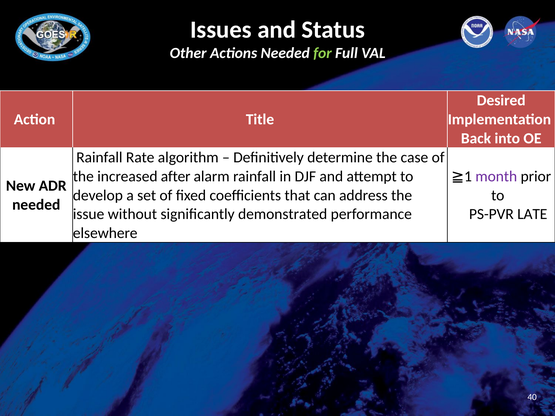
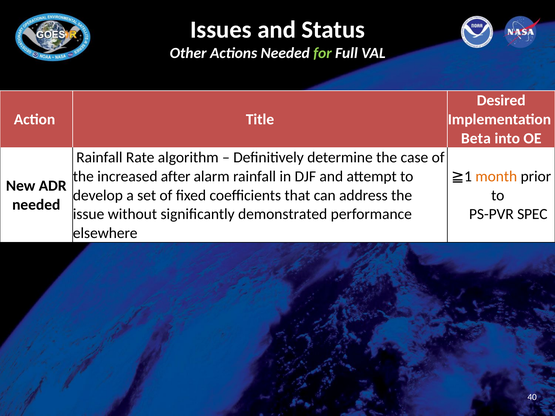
Back: Back -> Beta
month colour: purple -> orange
LATE: LATE -> SPEC
